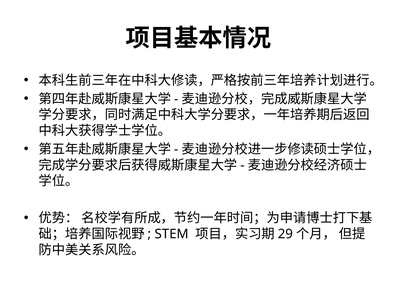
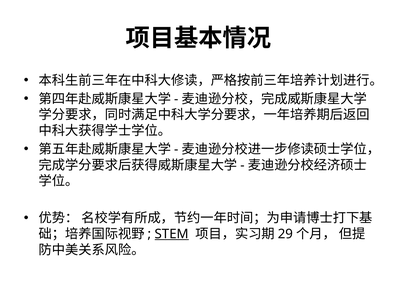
STEM underline: none -> present
